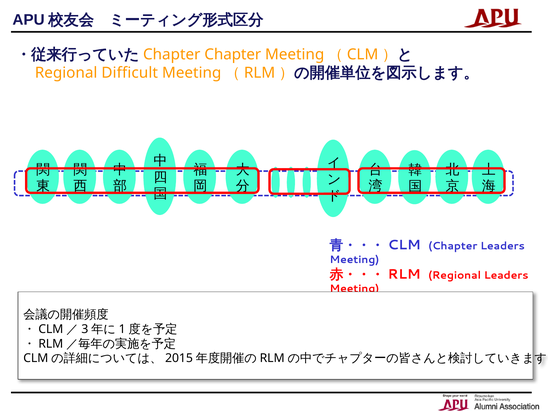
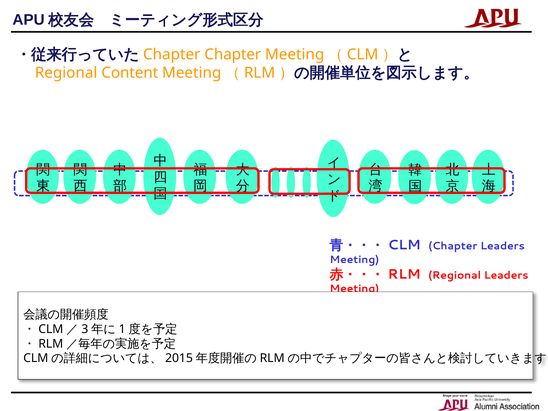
Difficult: Difficult -> Content
